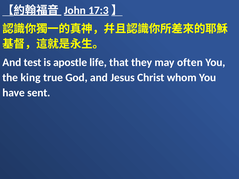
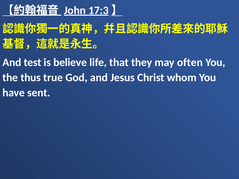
apostle: apostle -> believe
king: king -> thus
